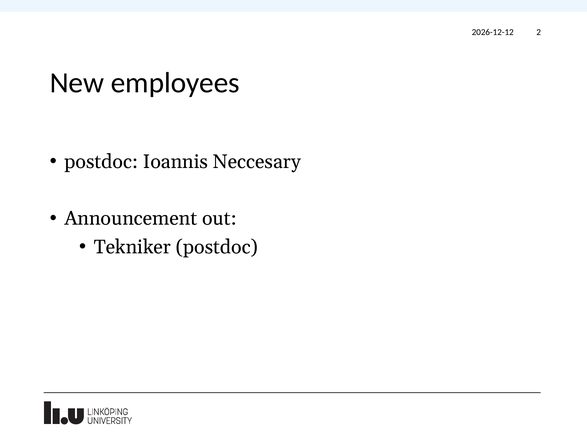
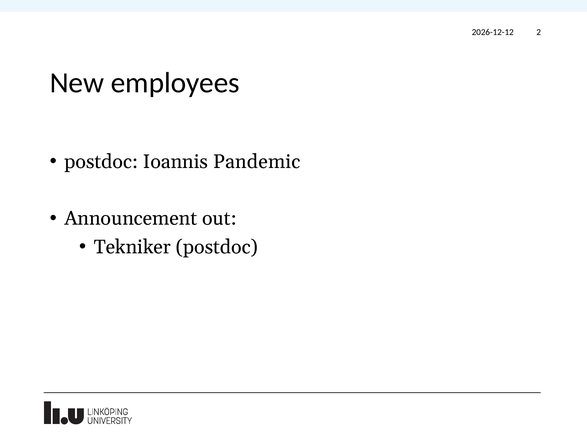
Neccesary: Neccesary -> Pandemic
